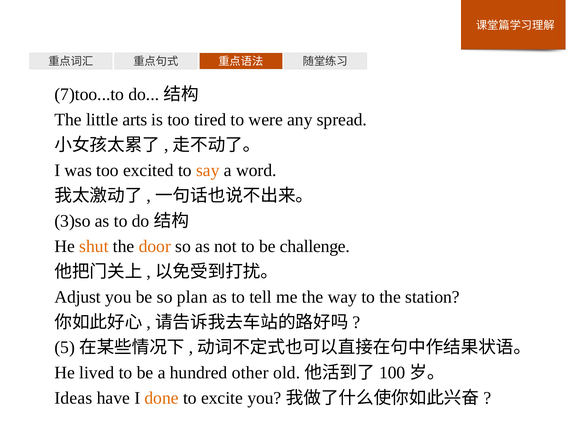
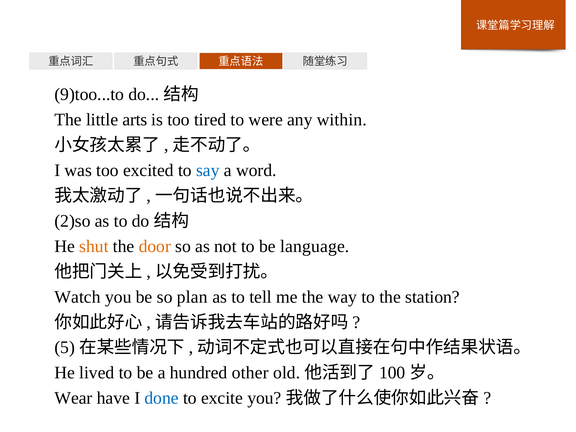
7)too...to: 7)too...to -> 9)too...to
spread: spread -> within
say colour: orange -> blue
3)so: 3)so -> 2)so
challenge: challenge -> language
Adjust: Adjust -> Watch
Ideas: Ideas -> Wear
done colour: orange -> blue
